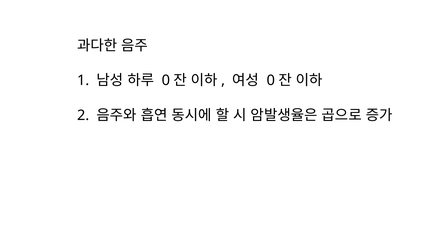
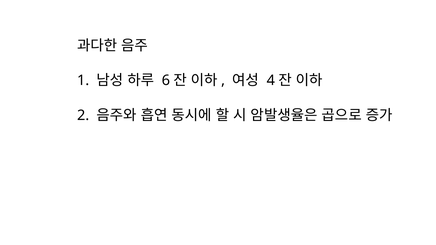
0 at (166, 81): 0 -> 6
0 at (271, 81): 0 -> 4
